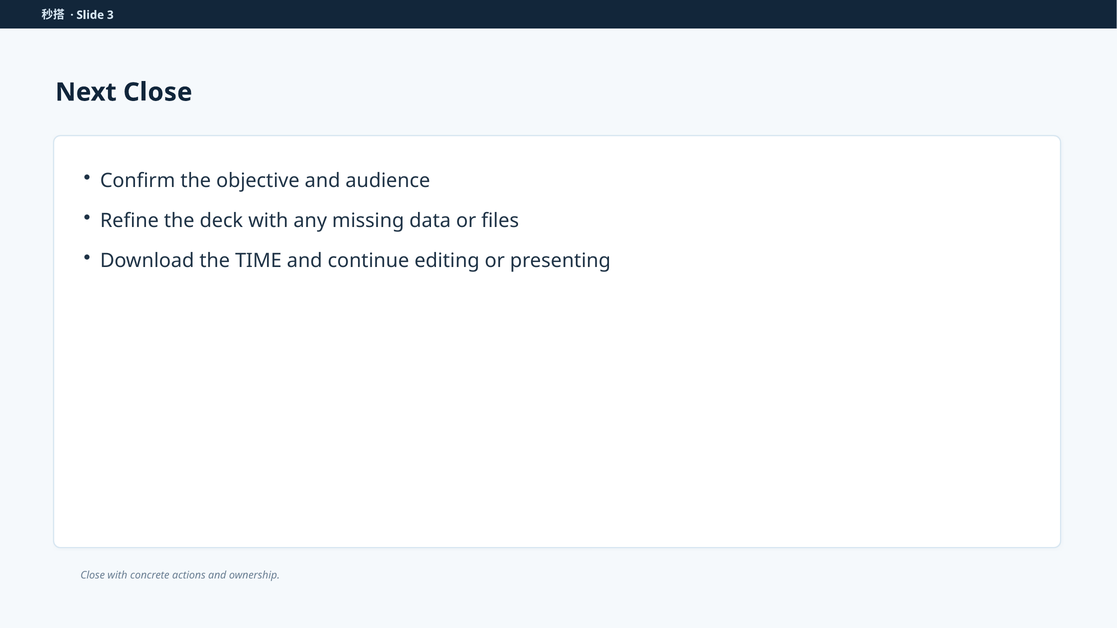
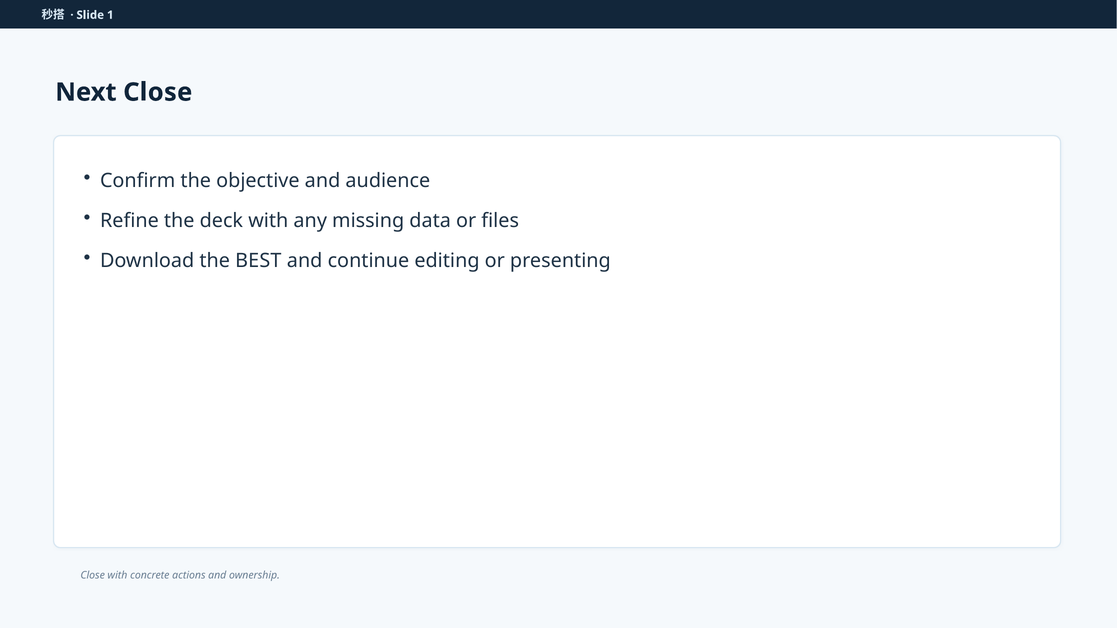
3: 3 -> 1
TIME: TIME -> BEST
